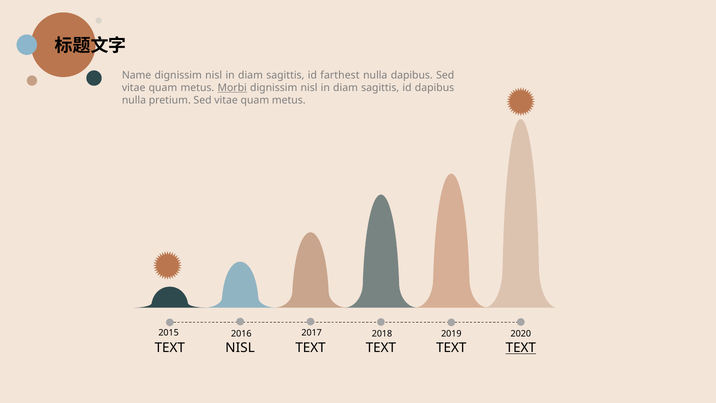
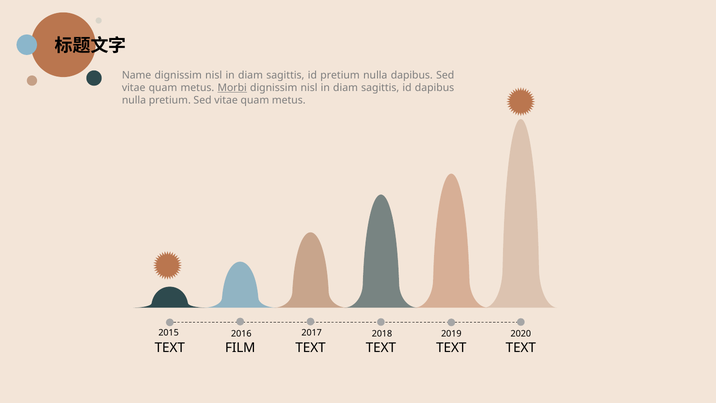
id farthest: farthest -> pretium
TEXT NISL: NISL -> FILM
TEXT at (521, 348) underline: present -> none
